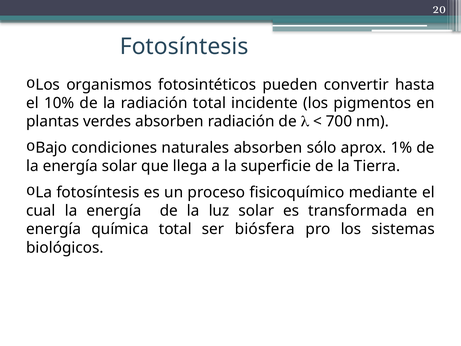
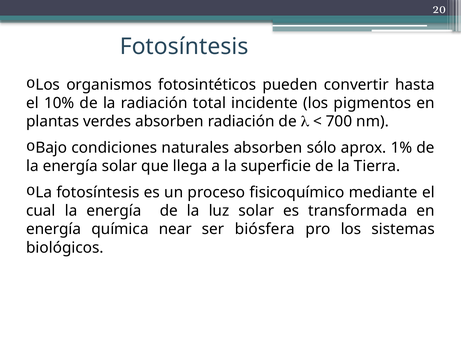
química total: total -> near
